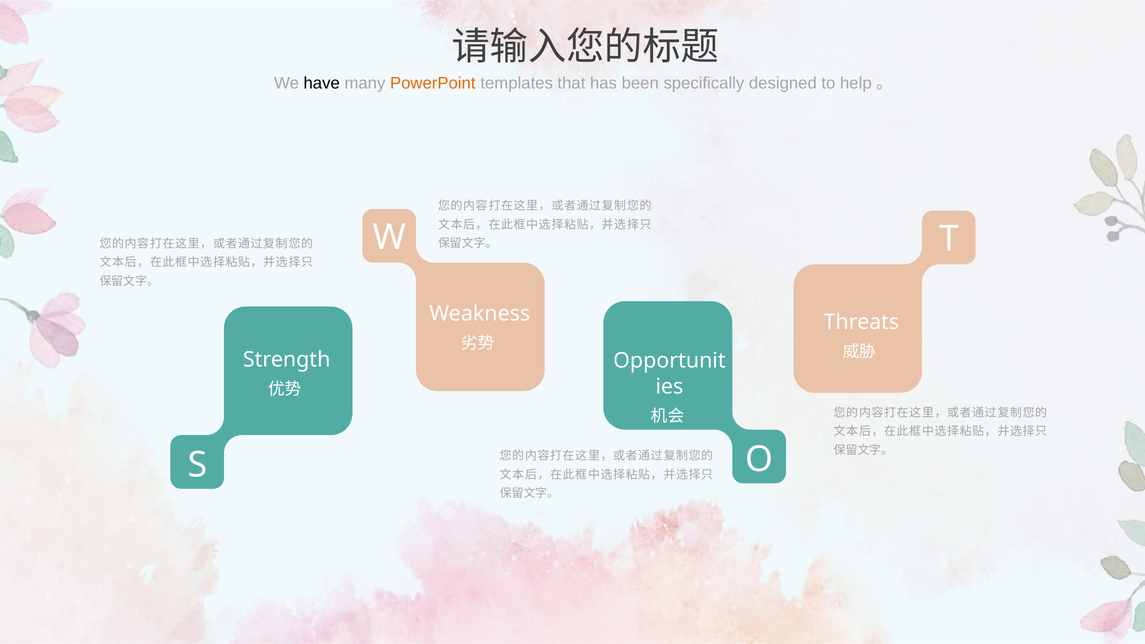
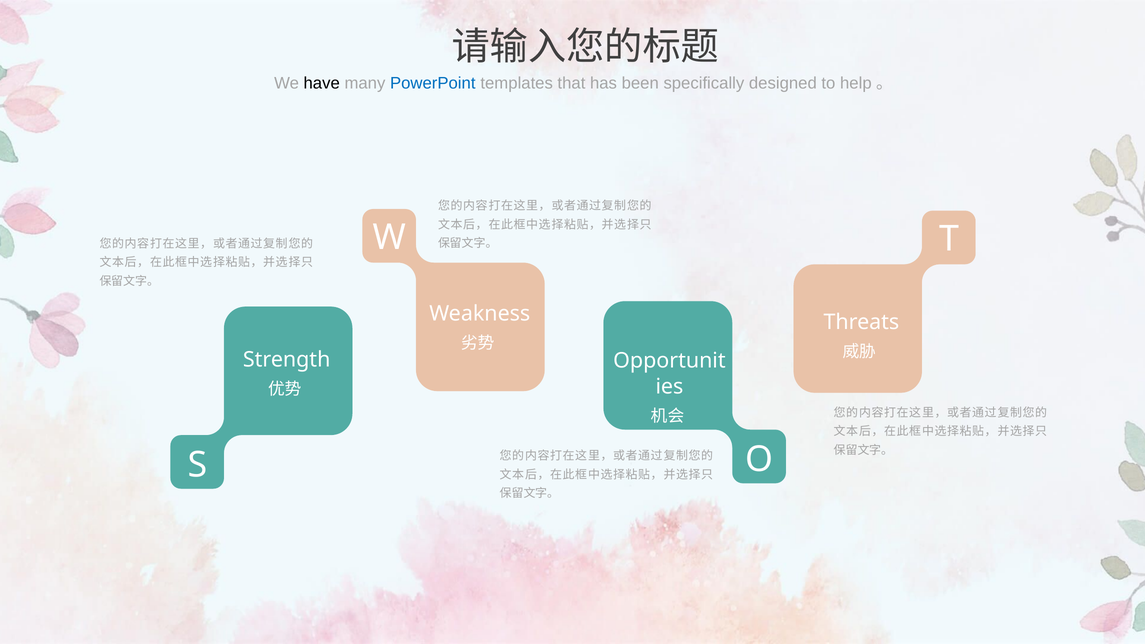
PowerPoint colour: orange -> blue
